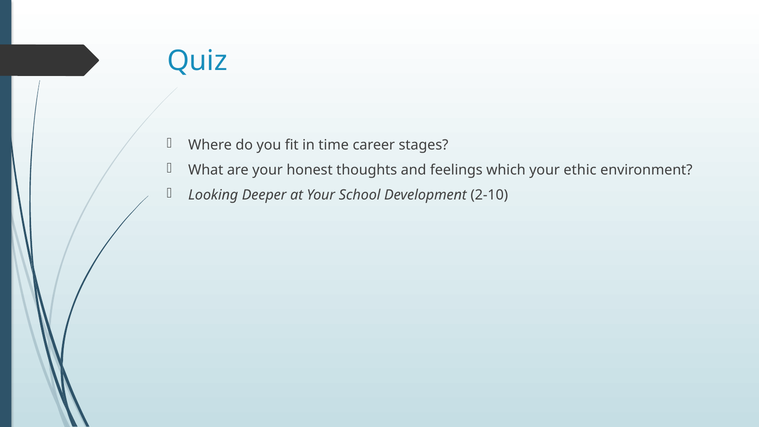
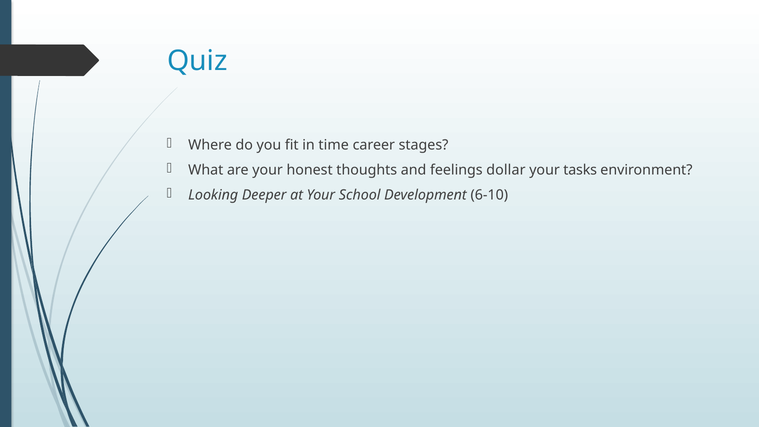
which: which -> dollar
ethic: ethic -> tasks
2-10: 2-10 -> 6-10
